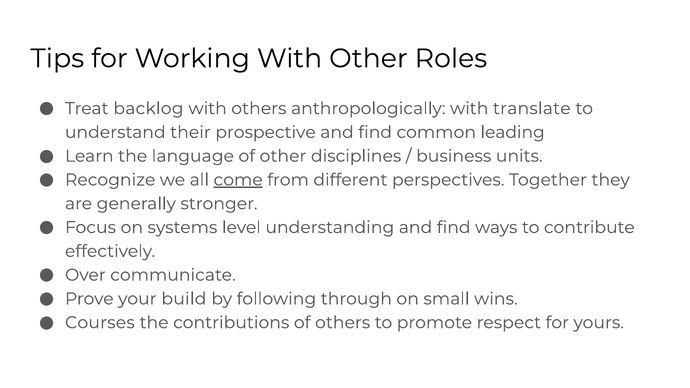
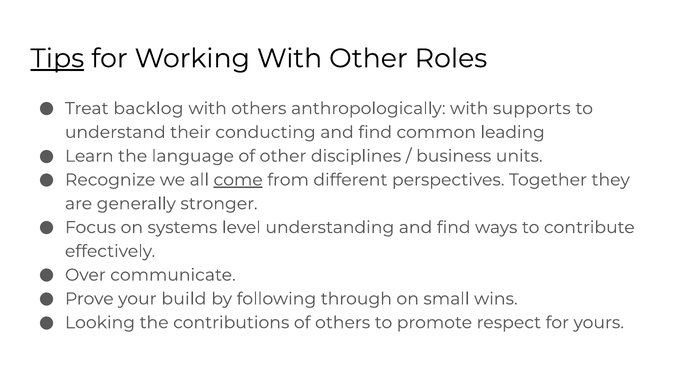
Tips underline: none -> present
translate: translate -> supports
prospective: prospective -> conducting
Courses: Courses -> Looking
